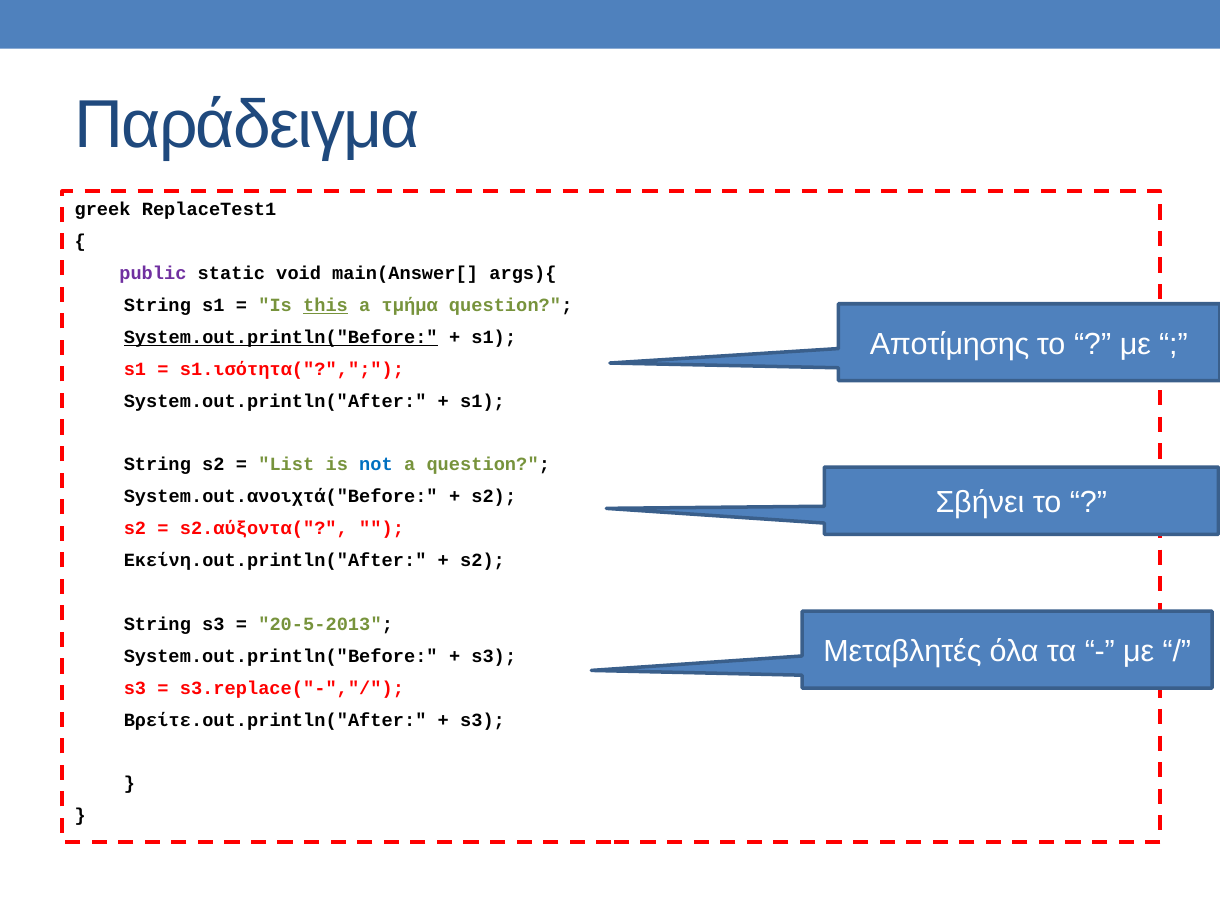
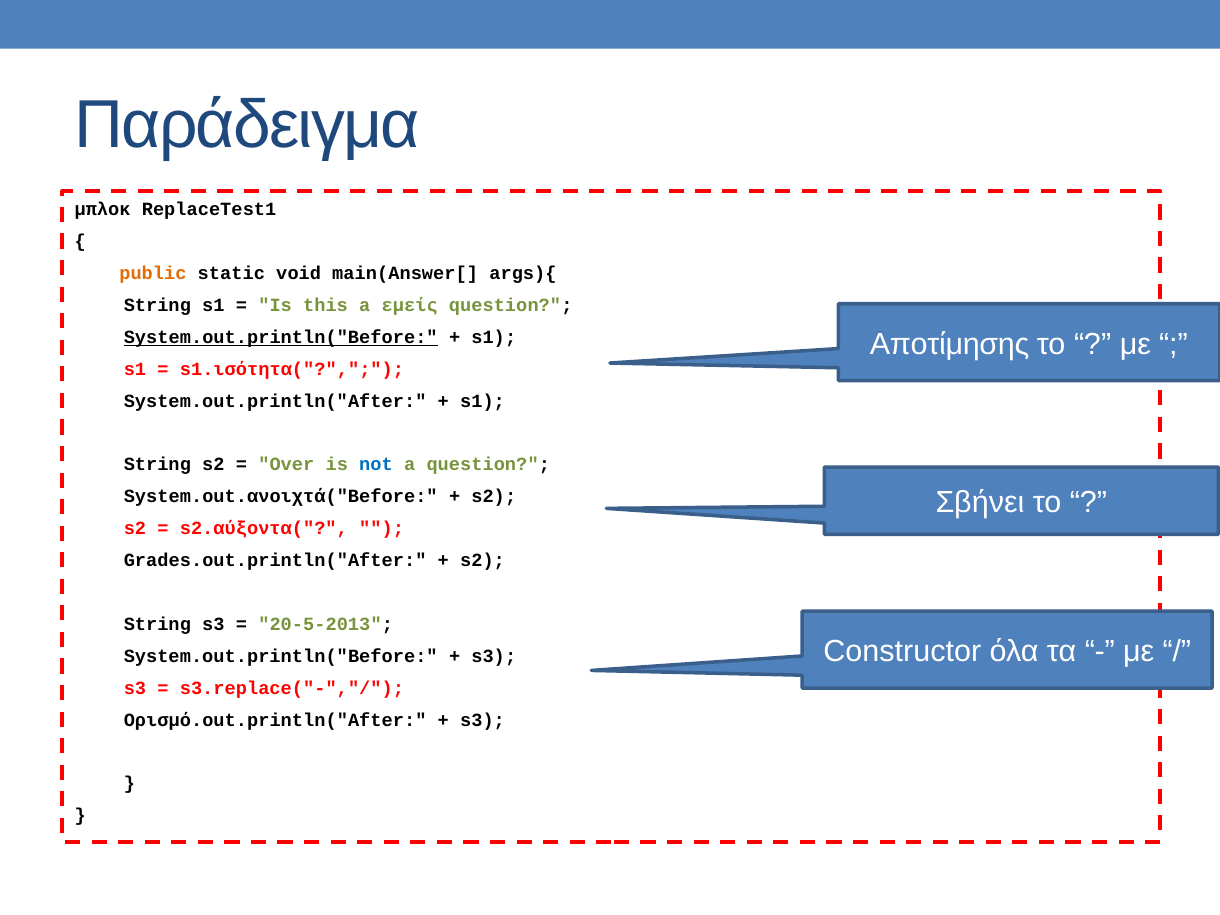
greek: greek -> μπλοκ
public colour: purple -> orange
this underline: present -> none
τμήμα: τμήμα -> εμείς
List: List -> Over
Εκείνη.out.println("After: Εκείνη.out.println("After -> Grades.out.println("After
Μεταβλητές: Μεταβλητές -> Constructor
Βρείτε.out.println("After: Βρείτε.out.println("After -> Ορισμό.out.println("After
